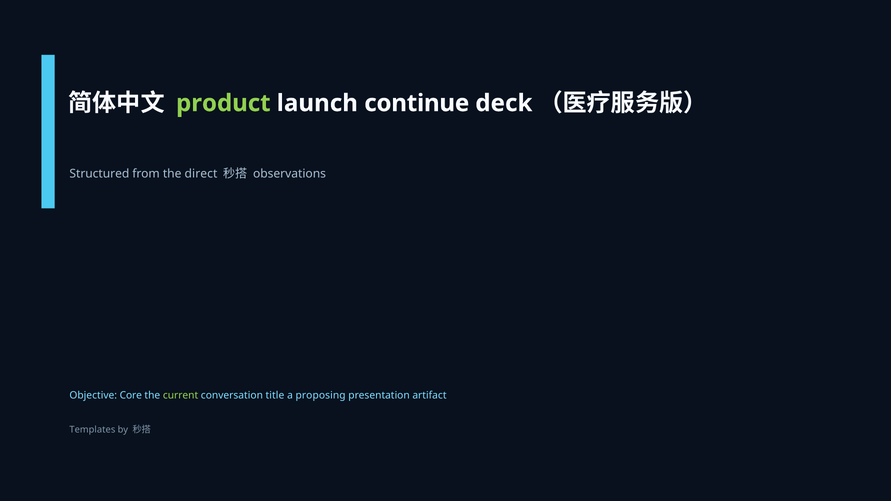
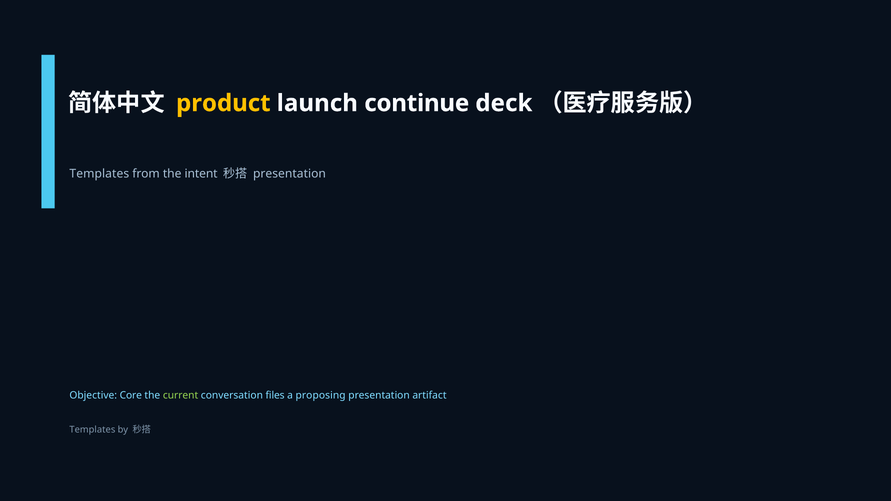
product colour: light green -> yellow
Structured at (99, 174): Structured -> Templates
direct: direct -> intent
observations at (290, 174): observations -> presentation
title: title -> files
